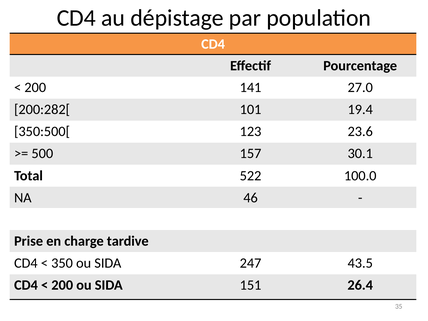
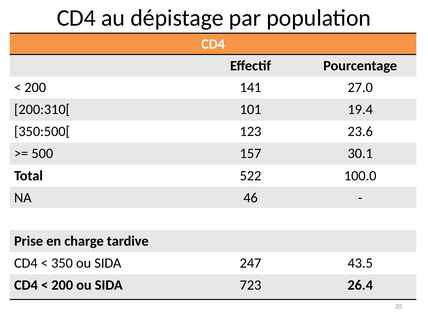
200:282[: 200:282[ -> 200:310[
151: 151 -> 723
